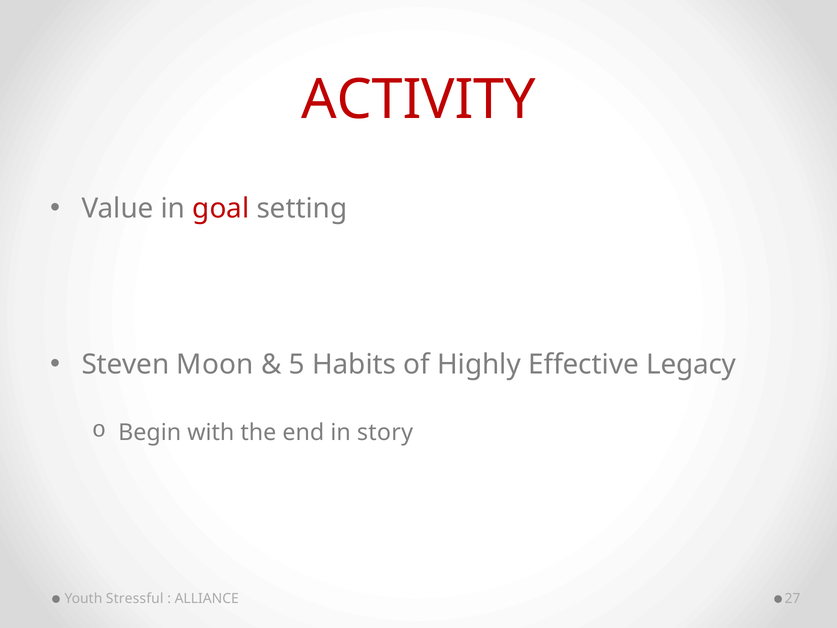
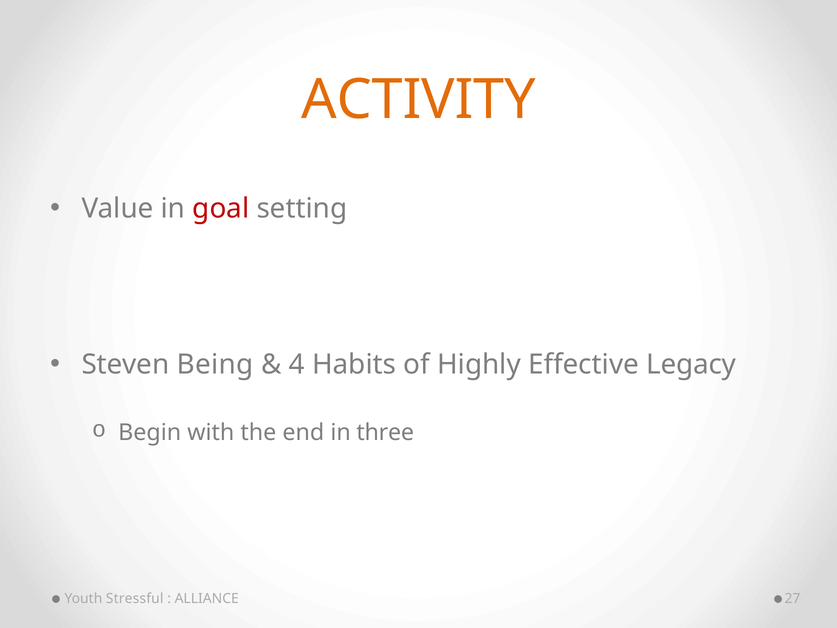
ACTIVITY colour: red -> orange
Moon: Moon -> Being
5: 5 -> 4
story: story -> three
